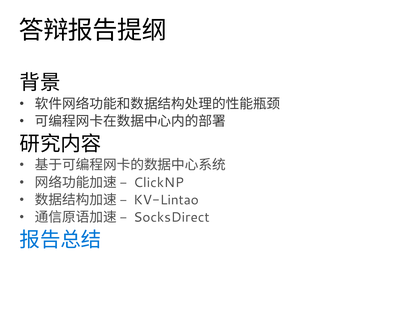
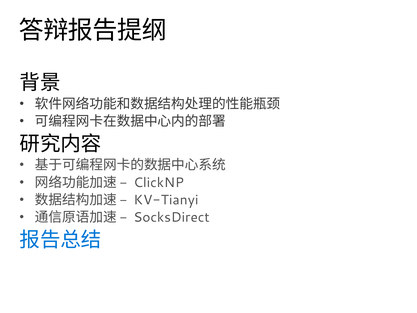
KV-Lintao: KV-Lintao -> KV-Tianyi
